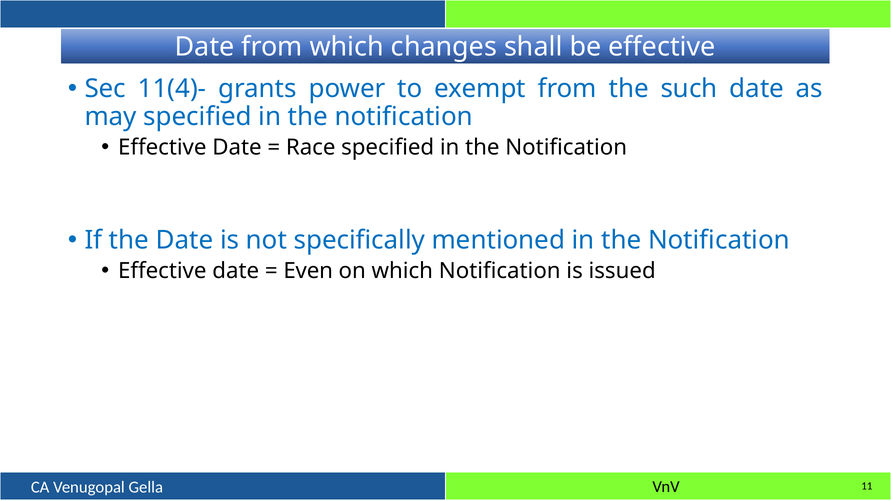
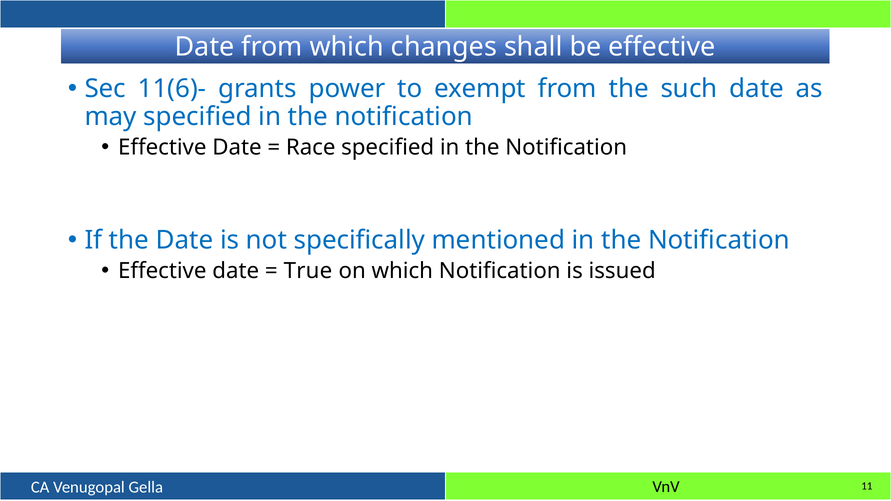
11(4)-: 11(4)- -> 11(6)-
Even: Even -> True
